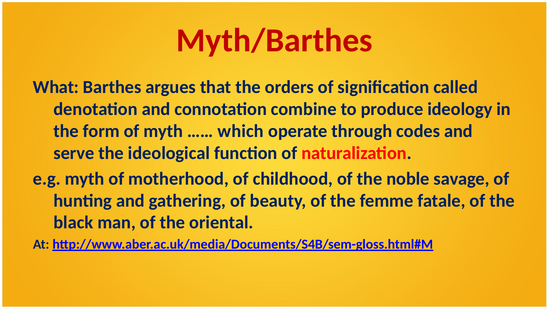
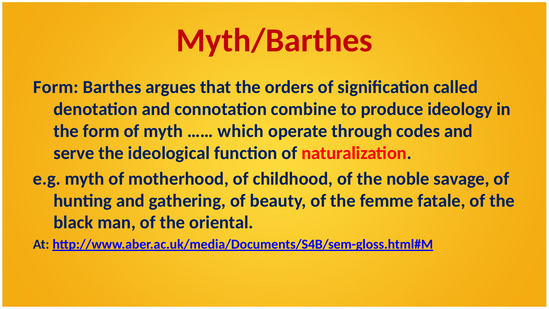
What at (56, 87): What -> Form
